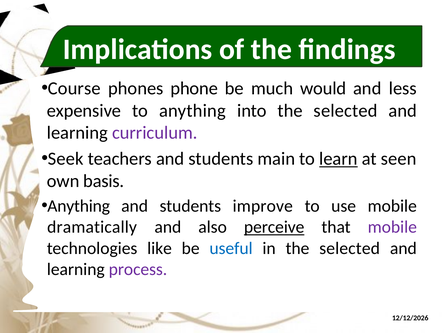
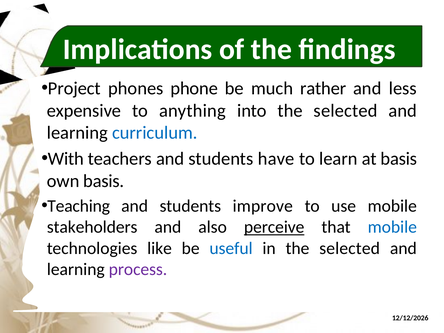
Course: Course -> Project
would: would -> rather
curriculum colour: purple -> blue
Seek: Seek -> With
main: main -> have
learn underline: present -> none
at seen: seen -> basis
Anything at (79, 206): Anything -> Teaching
dramatically: dramatically -> stakeholders
mobile at (392, 227) colour: purple -> blue
